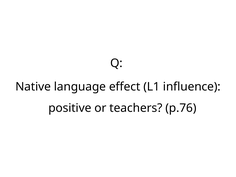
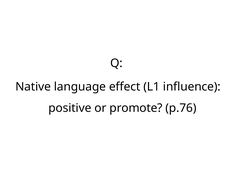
teachers: teachers -> promote
